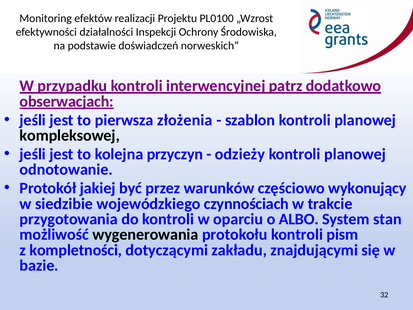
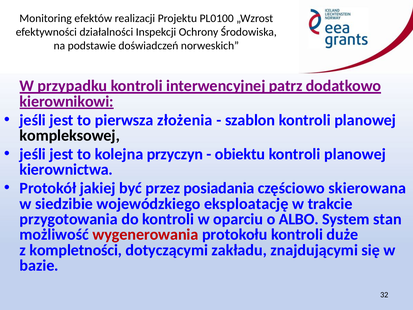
obserwacjach: obserwacjach -> kierownikowi
odzieży: odzieży -> obiektu
odnotowanie: odnotowanie -> kierownictwa
warunków: warunków -> posiadania
wykonujący: wykonujący -> skierowana
czynnościach: czynnościach -> eksploatację
wygenerowania colour: black -> red
pism: pism -> duże
